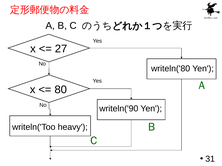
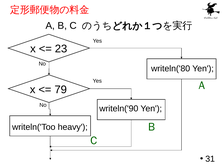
27: 27 -> 23
80: 80 -> 79
